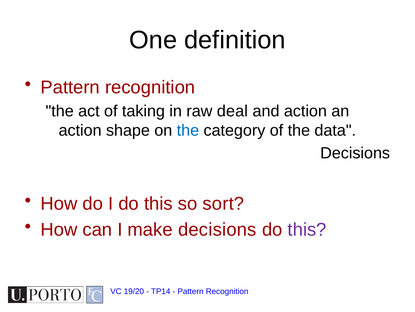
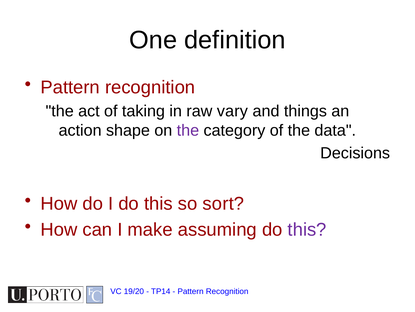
deal: deal -> vary
and action: action -> things
the at (188, 130) colour: blue -> purple
make decisions: decisions -> assuming
